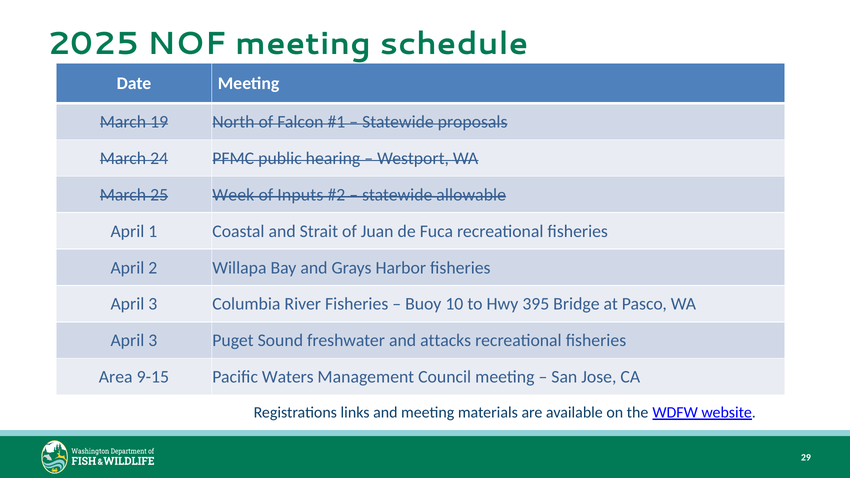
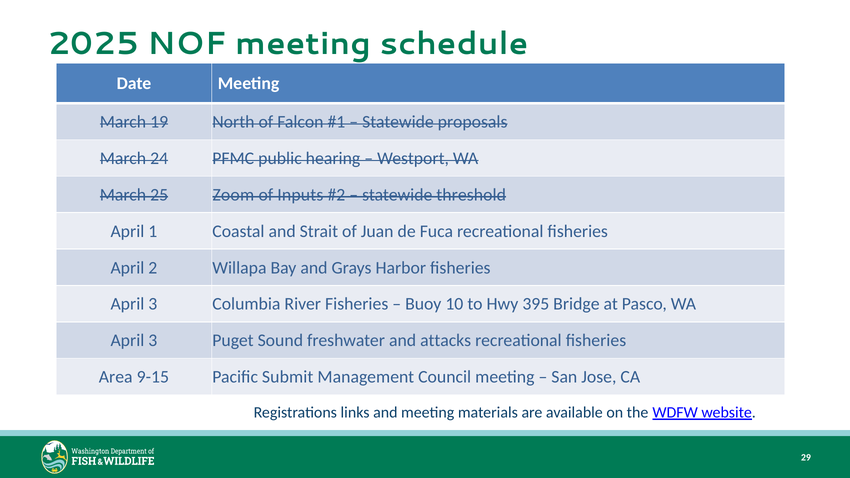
Week: Week -> Zoom
allowable: allowable -> threshold
Waters: Waters -> Submit
